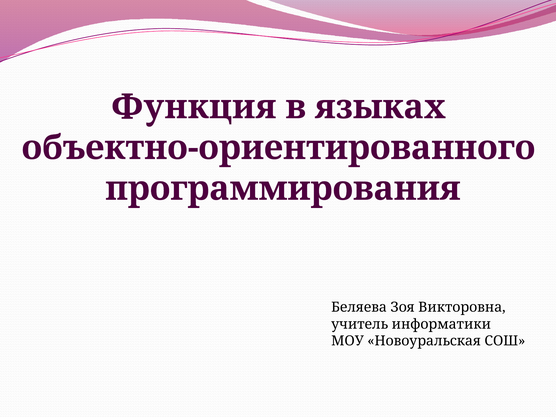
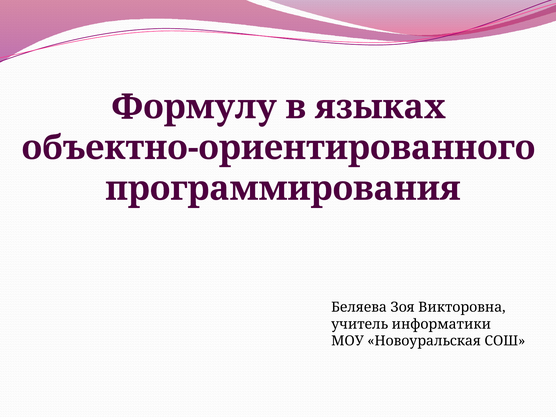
Функция: Функция -> Формулу
